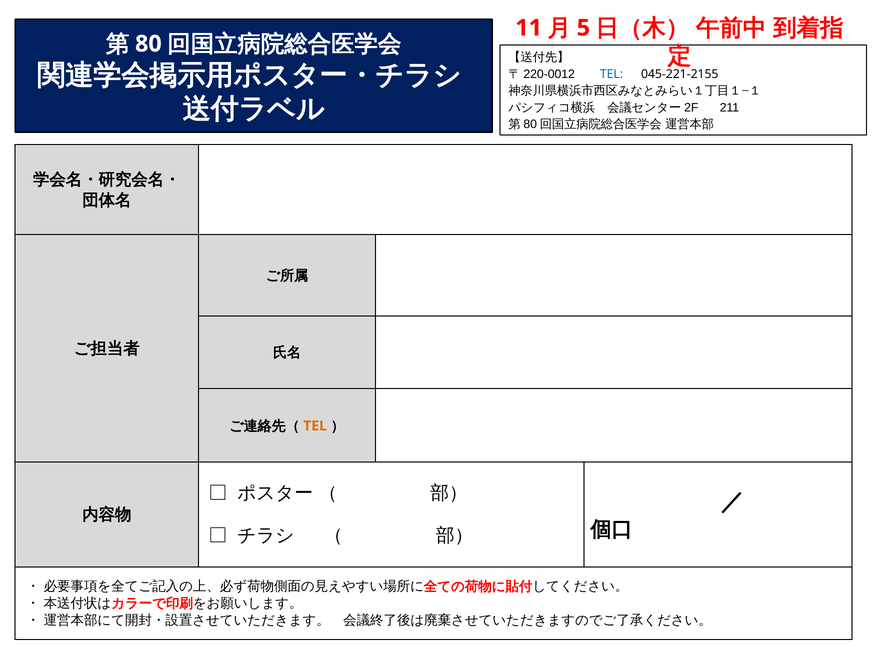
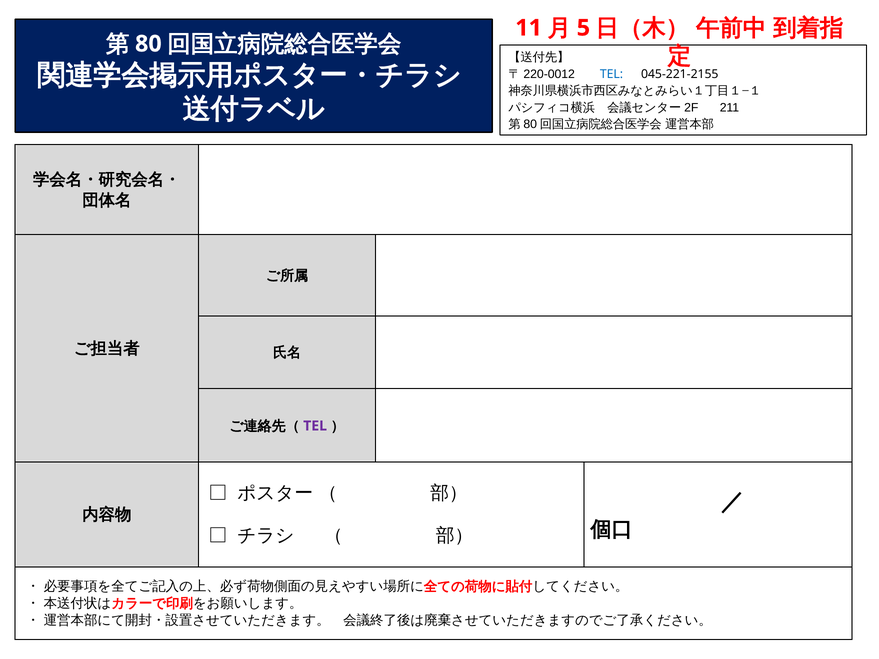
TEL at (315, 426) colour: orange -> purple
